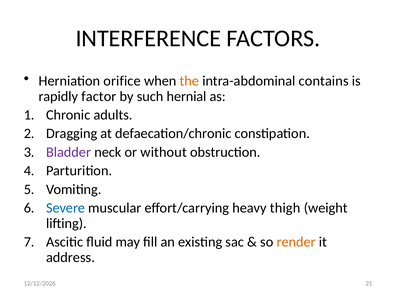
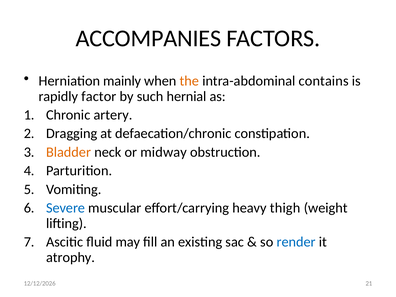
INTERFERENCE: INTERFERENCE -> ACCOMPANIES
orifice: orifice -> mainly
adults: adults -> artery
Bladder colour: purple -> orange
without: without -> midway
render colour: orange -> blue
address: address -> atrophy
